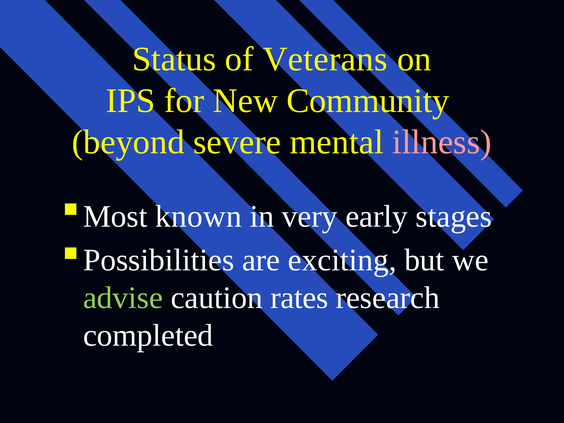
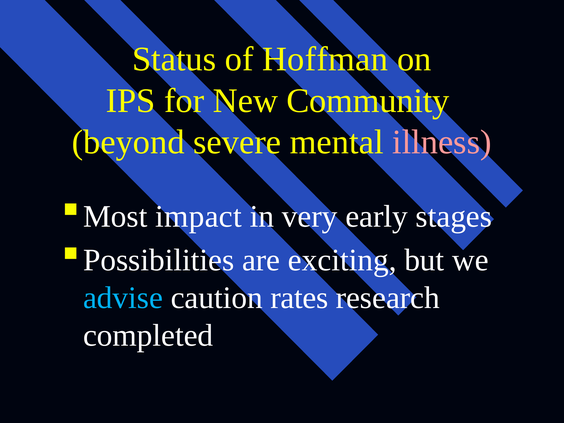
Veterans: Veterans -> Hoffman
known: known -> impact
advise colour: light green -> light blue
